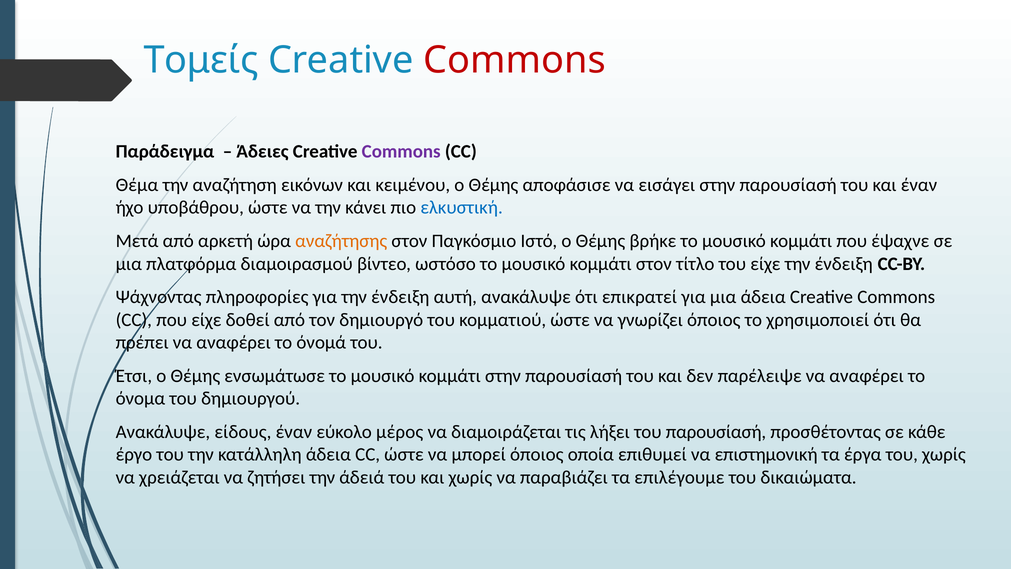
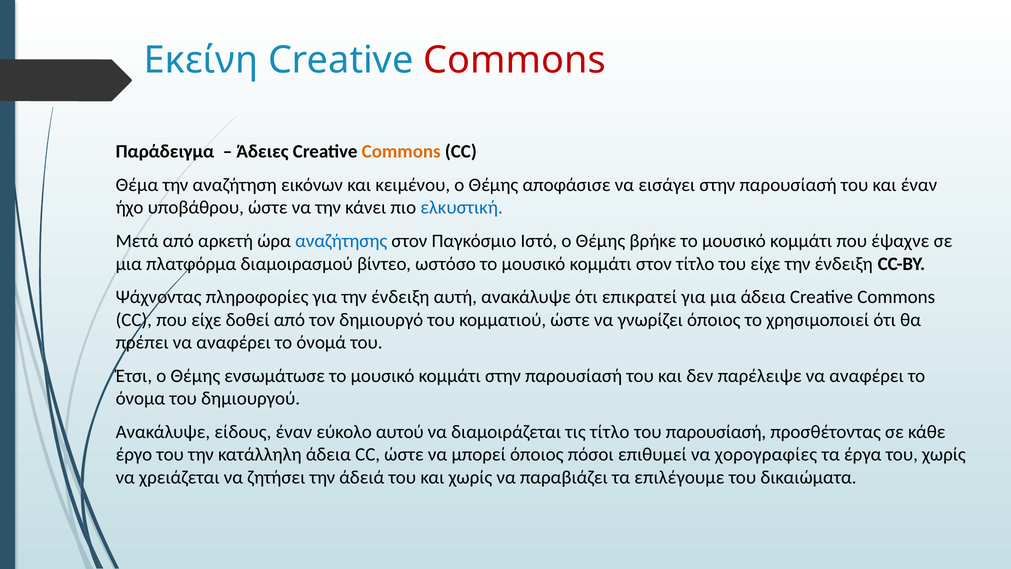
Τομείς: Τομείς -> Εκείνη
Commons at (401, 152) colour: purple -> orange
αναζήτησης colour: orange -> blue
μέρος: μέρος -> αυτού
τις λήξει: λήξει -> τίτλο
οποία: οποία -> πόσοι
επιστημονική: επιστημονική -> χορογραφίες
